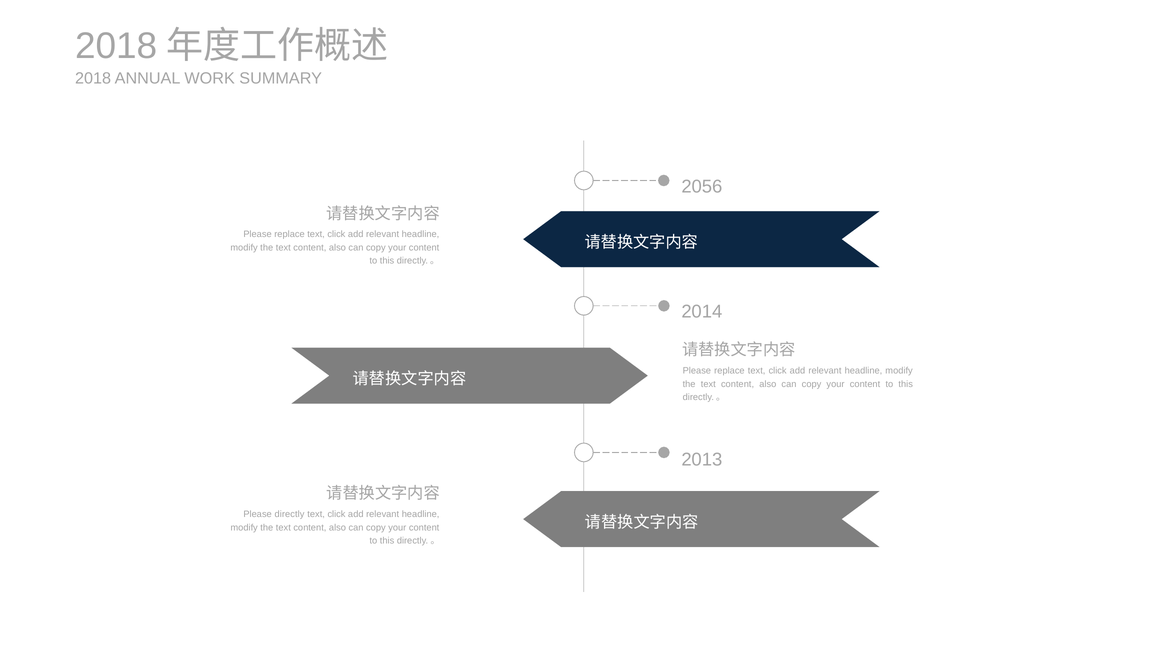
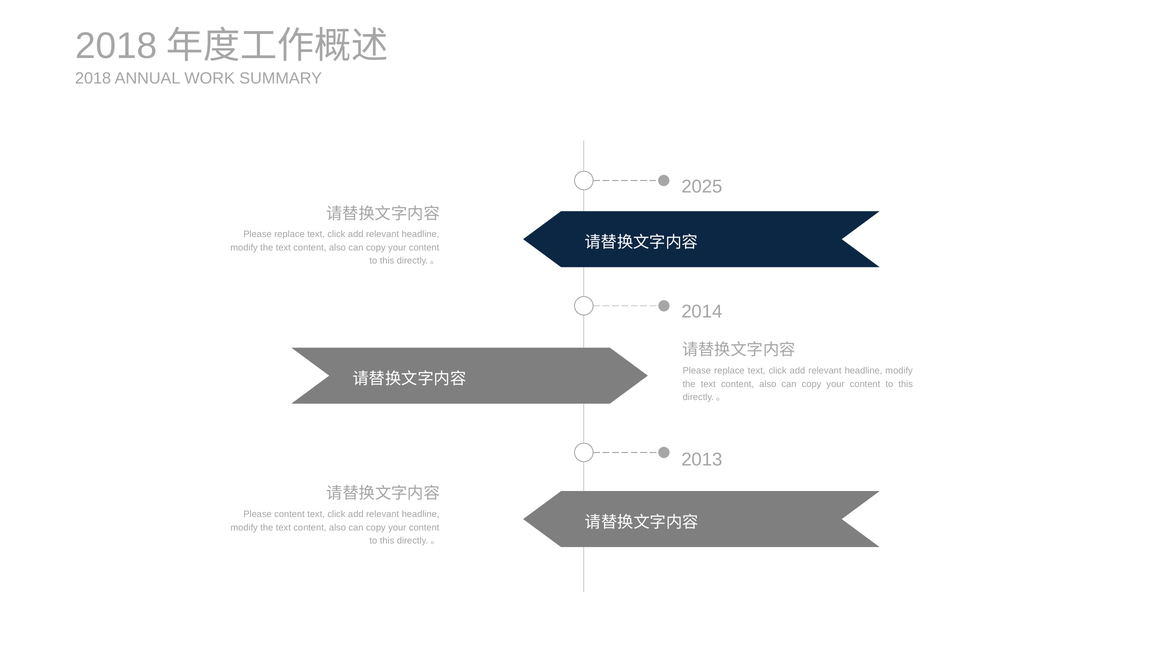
2056: 2056 -> 2025
Please directly: directly -> content
